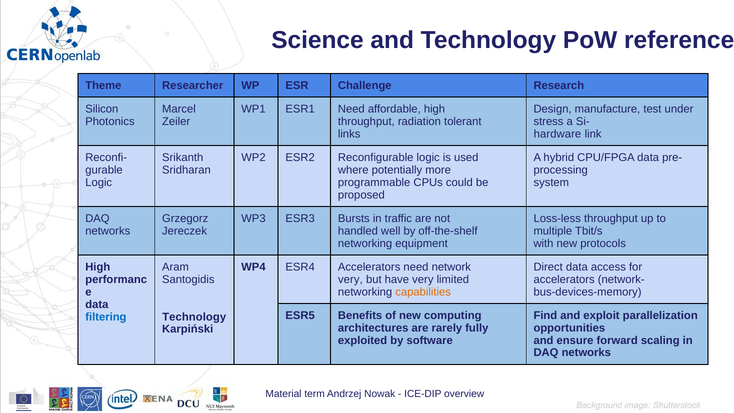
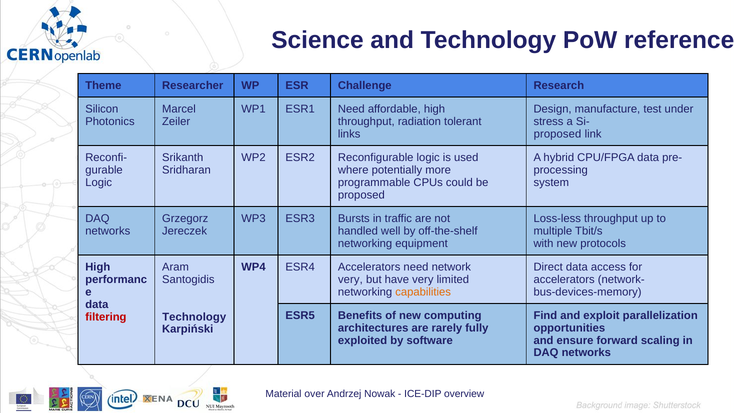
hardware at (557, 134): hardware -> proposed
filtering colour: blue -> red
term: term -> over
